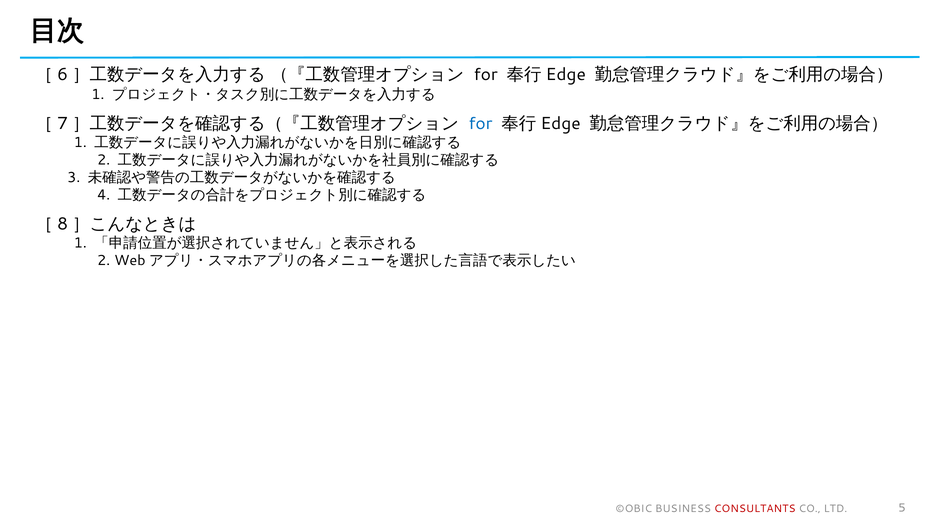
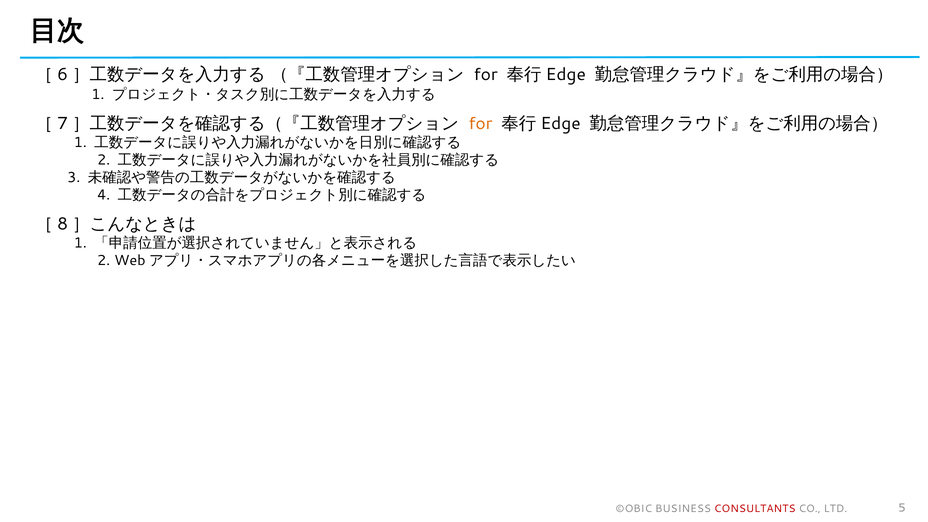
for at (481, 124) colour: blue -> orange
